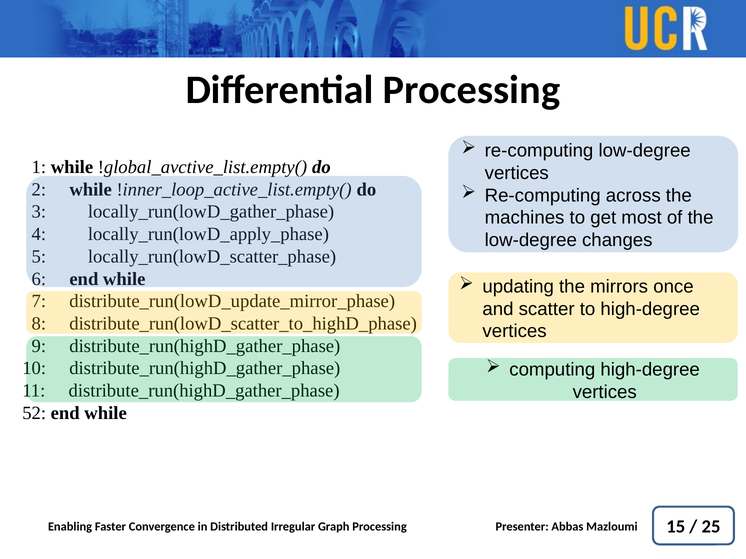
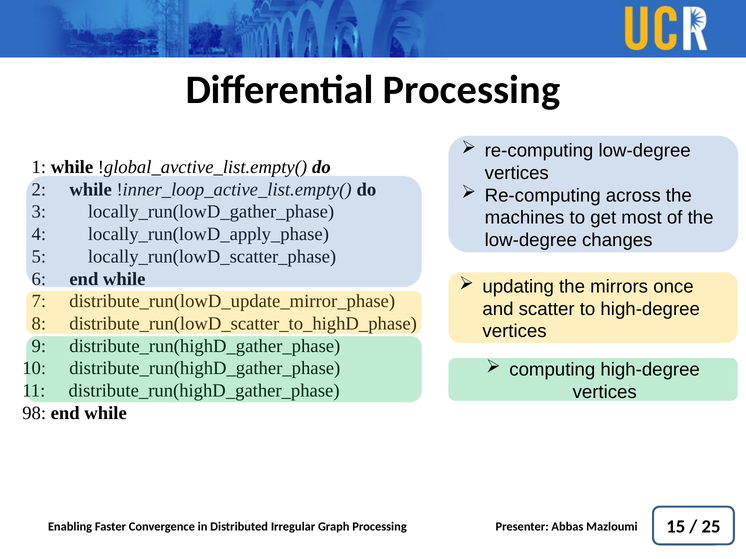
52: 52 -> 98
